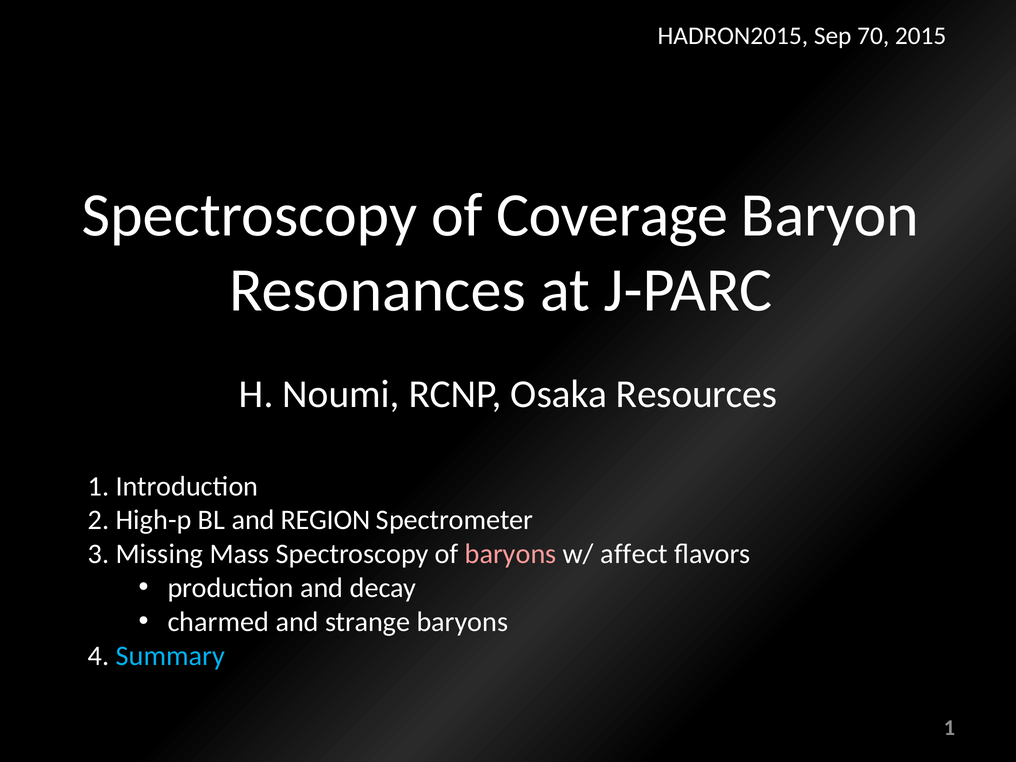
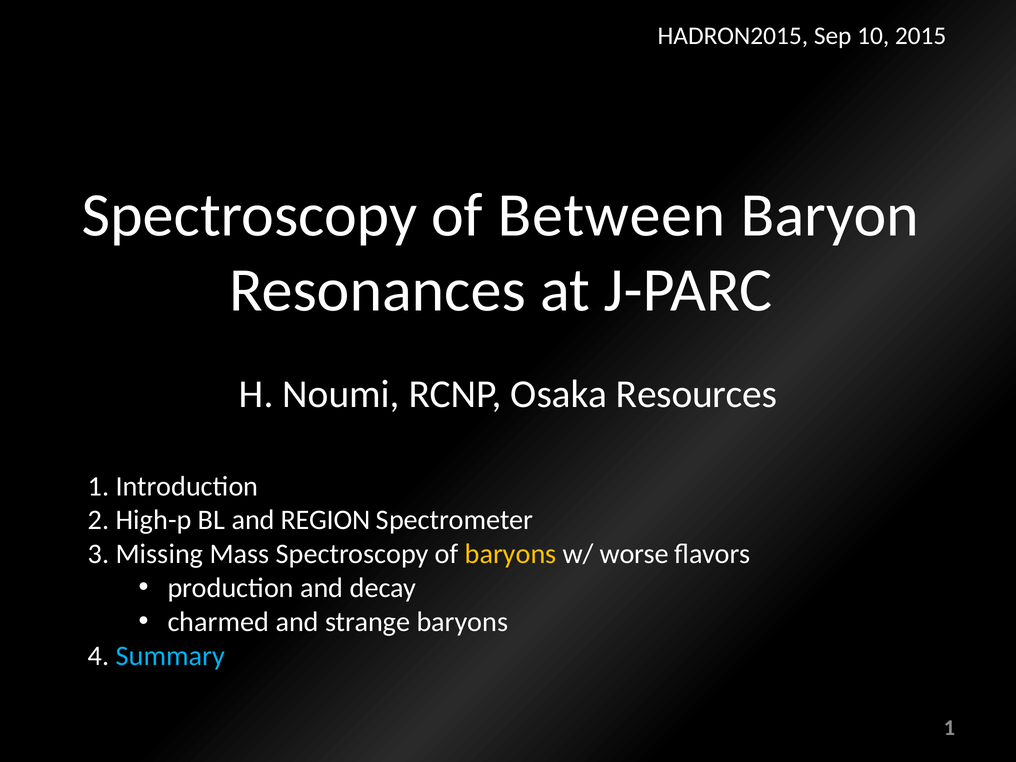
70: 70 -> 10
Coverage: Coverage -> Between
baryons at (511, 554) colour: pink -> yellow
affect: affect -> worse
